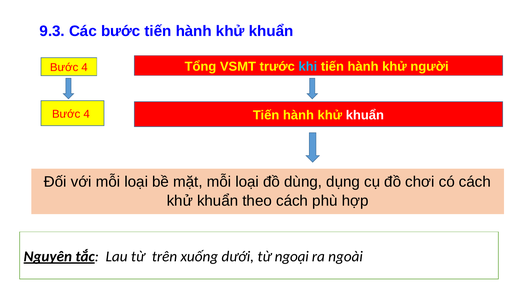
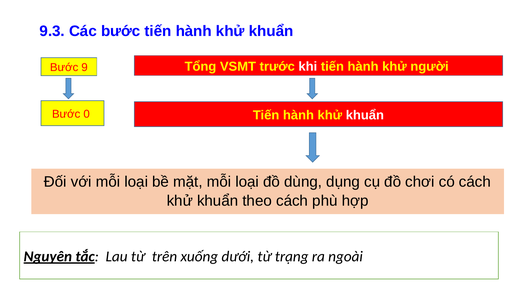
khi colour: light blue -> white
4 at (85, 68): 4 -> 9
4 at (87, 114): 4 -> 0
ngoại: ngoại -> trạng
